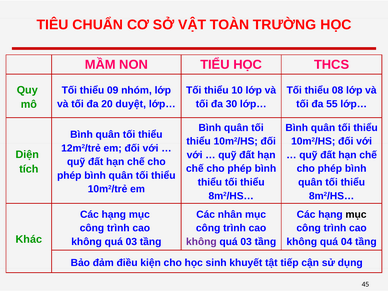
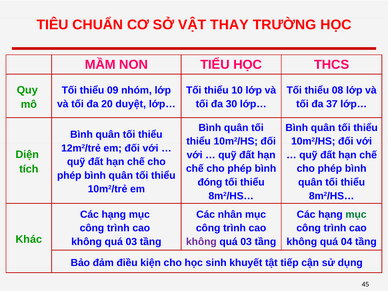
TOÀN: TOÀN -> THAY
55: 55 -> 37
thiểu at (210, 182): thiểu -> đóng
mục at (356, 214) colour: black -> green
